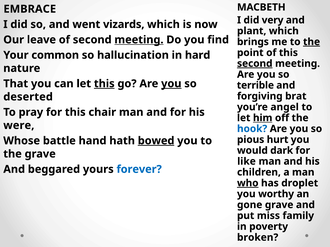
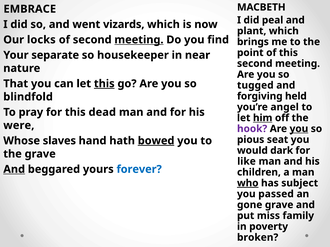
very: very -> peal
leave: leave -> locks
the at (312, 42) underline: present -> none
common: common -> separate
hallucination: hallucination -> housekeeper
hard: hard -> near
second at (255, 64) underline: present -> none
you at (171, 84) underline: present -> none
terrible: terrible -> tugged
brat: brat -> held
deserted: deserted -> blindfold
chair: chair -> dead
hook colour: blue -> purple
you at (299, 129) underline: none -> present
hurt: hurt -> seat
battle: battle -> slaves
And at (14, 170) underline: none -> present
droplet: droplet -> subject
worthy: worthy -> passed
